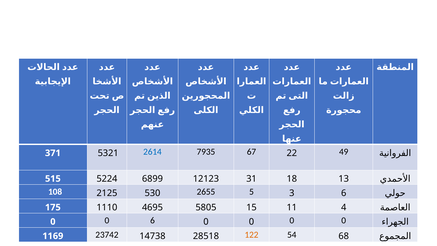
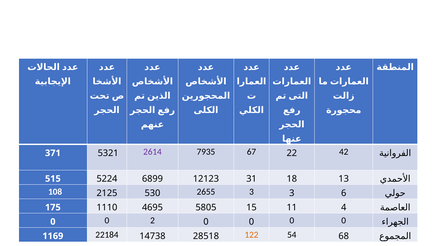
2614 colour: blue -> purple
49: 49 -> 42
2655 5: 5 -> 3
0 6: 6 -> 2
23742: 23742 -> 22184
